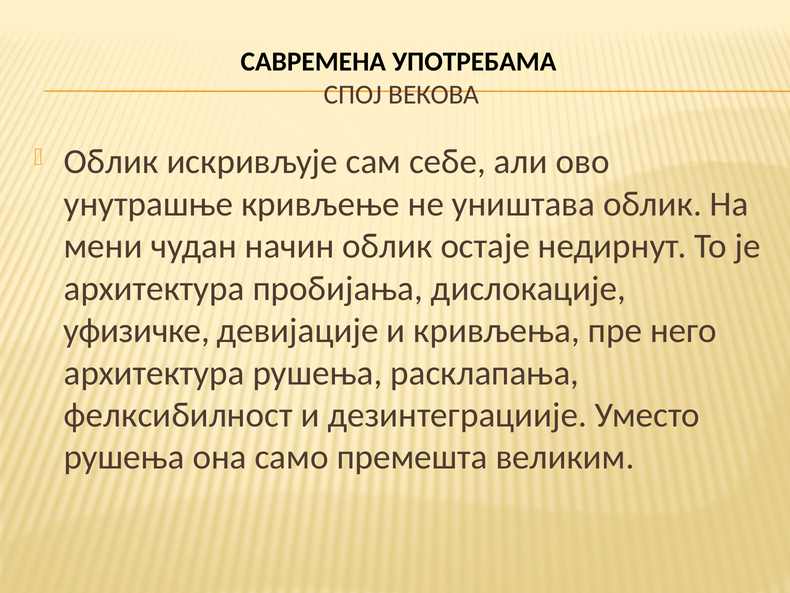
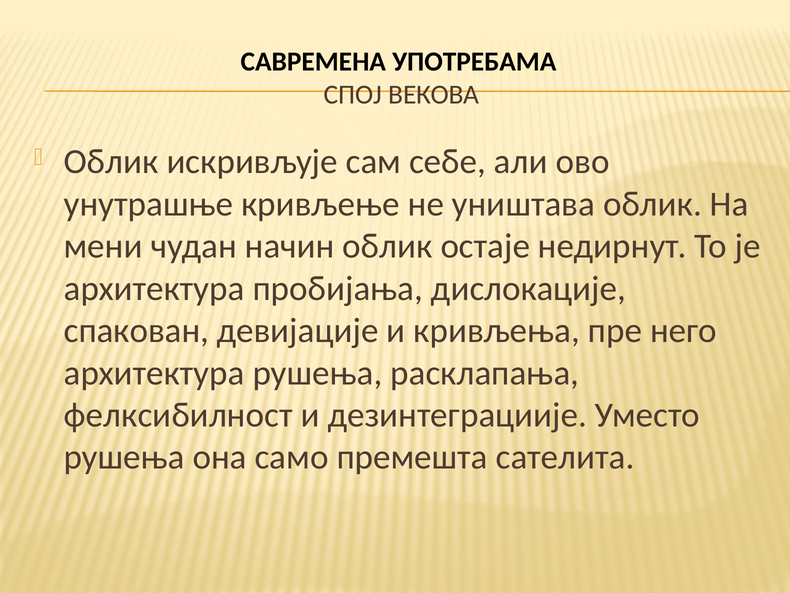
уфизичке: уфизичке -> спакован
великим: великим -> сателита
